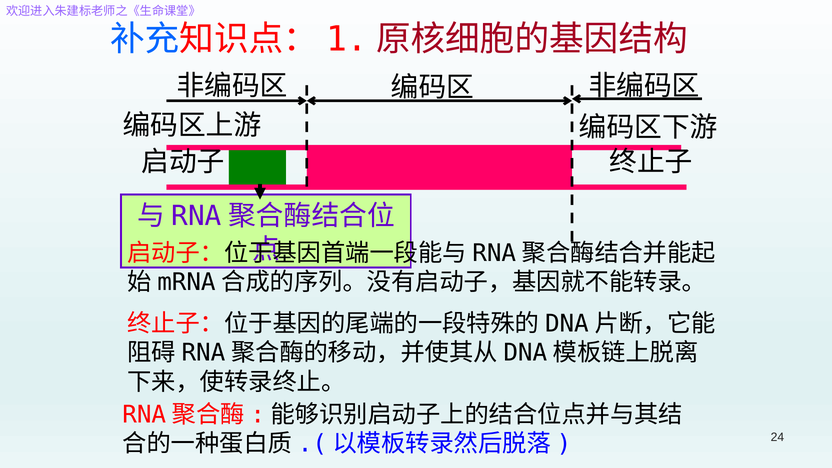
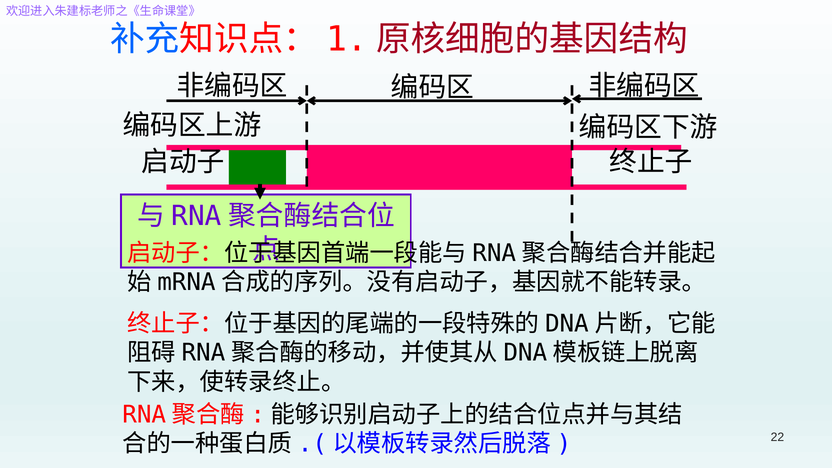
24: 24 -> 22
